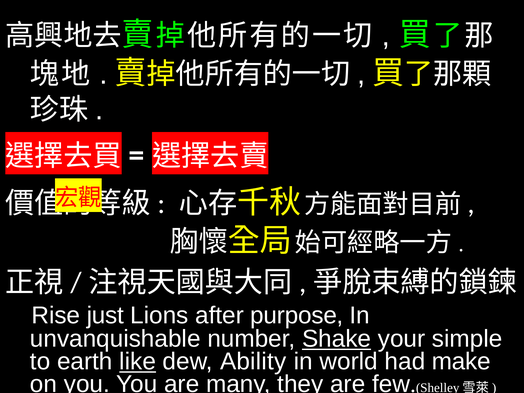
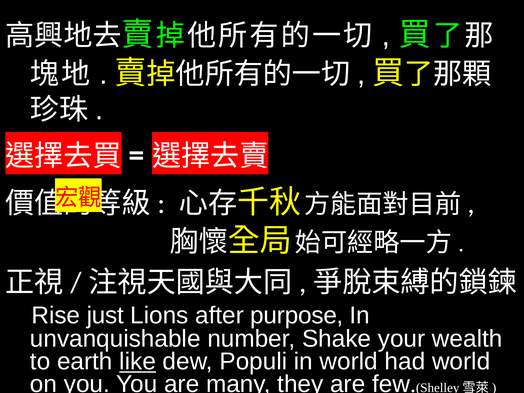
Shake underline: present -> none
simple: simple -> wealth
Ability: Ability -> Populi
had make: make -> world
